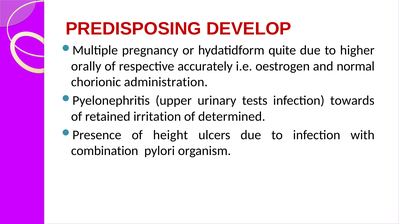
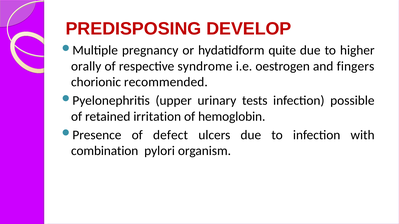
accurately: accurately -> syndrome
normal: normal -> fingers
administration: administration -> recommended
towards: towards -> possible
determined: determined -> hemoglobin
height: height -> defect
